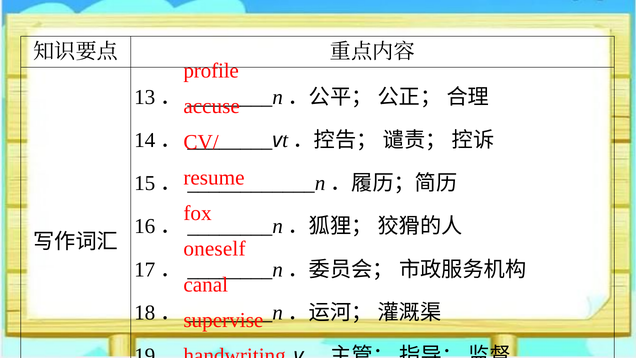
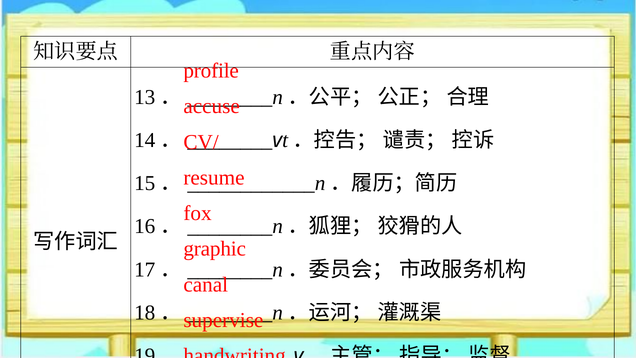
oneself: oneself -> graphic
